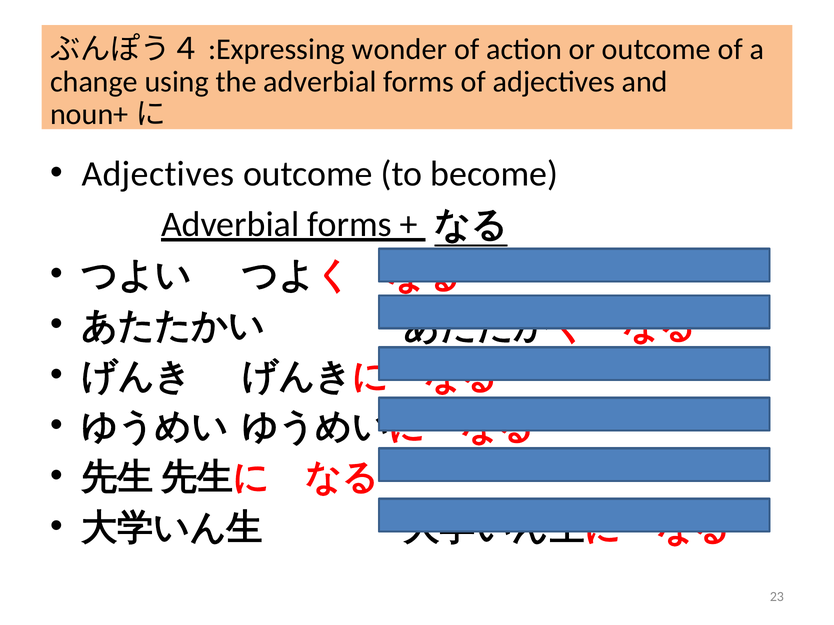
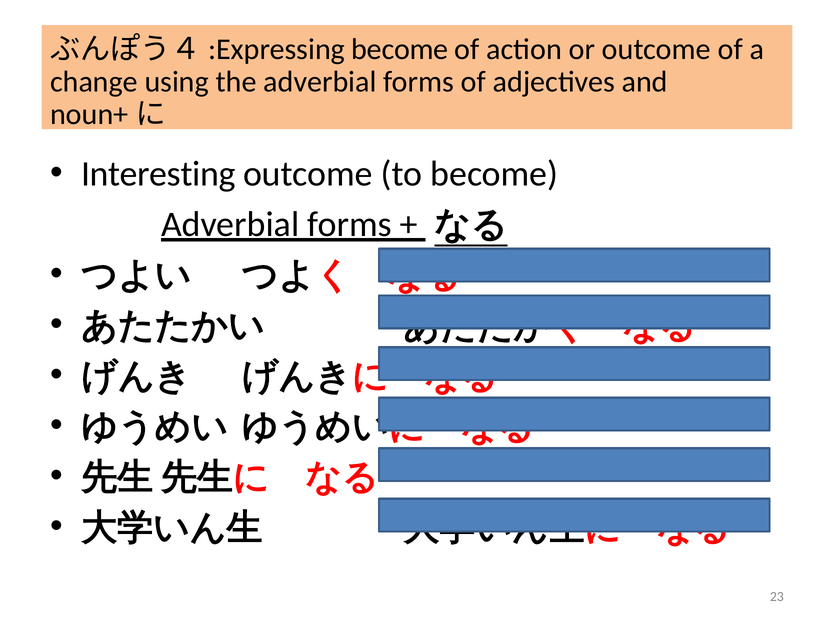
wonder at (400, 49): wonder -> become
Adjectives at (158, 174): Adjectives -> Interesting
